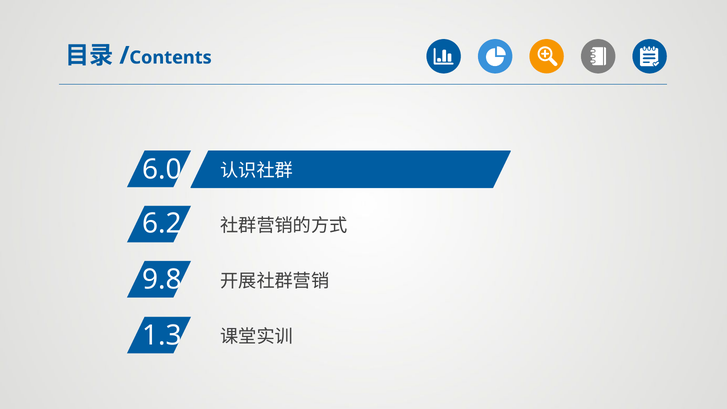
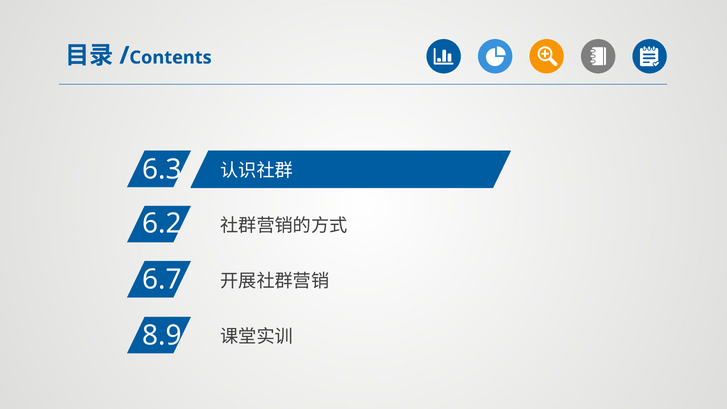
6.0: 6.0 -> 6.3
9.8: 9.8 -> 6.7
1.3: 1.3 -> 8.9
